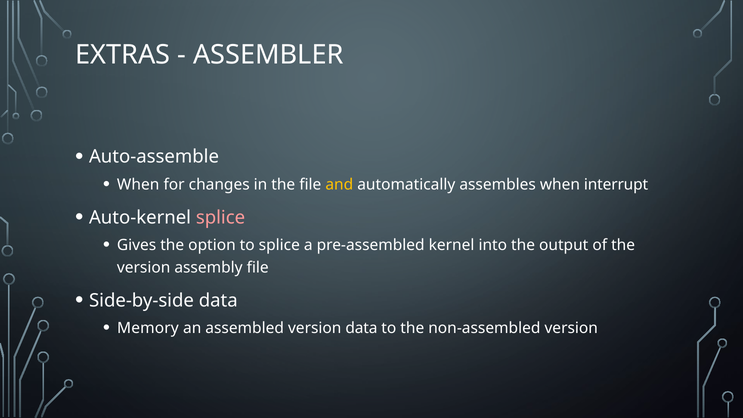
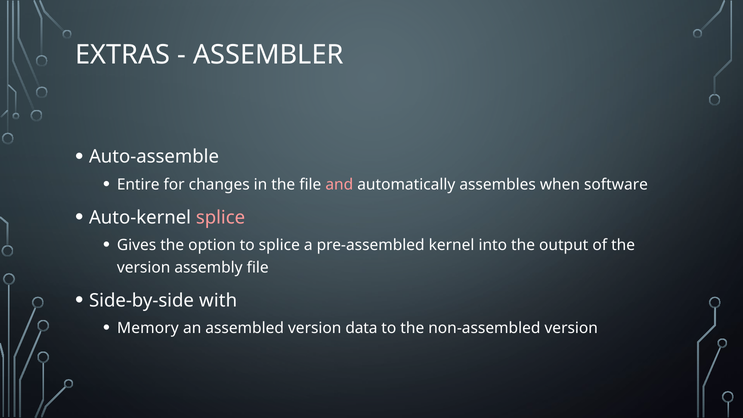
When at (138, 185): When -> Entire
and colour: yellow -> pink
interrupt: interrupt -> software
Side-by-side data: data -> with
